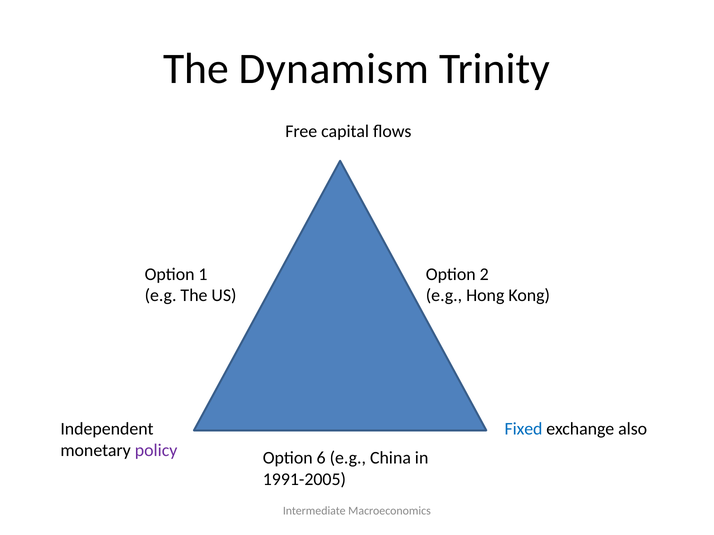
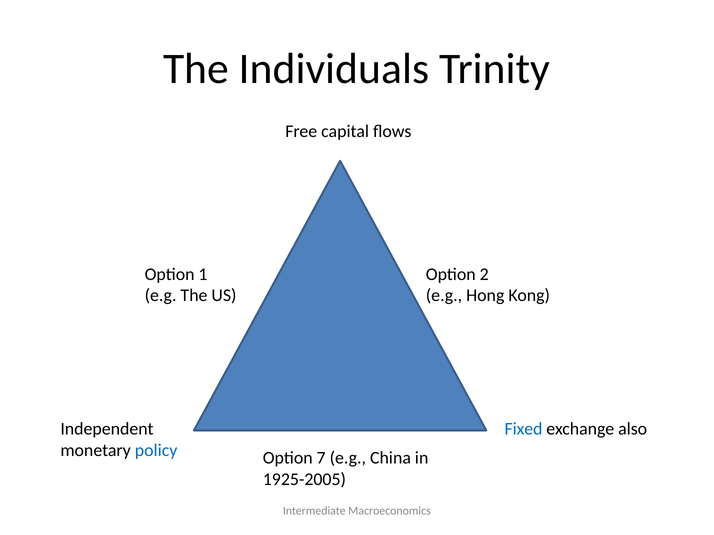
Dynamism: Dynamism -> Individuals
policy colour: purple -> blue
6: 6 -> 7
1991-2005: 1991-2005 -> 1925-2005
